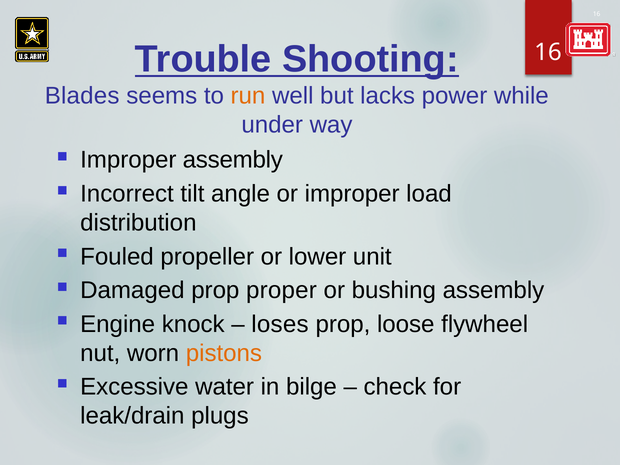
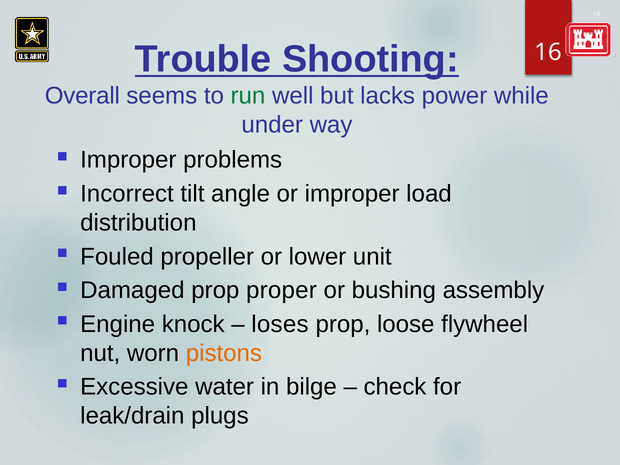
Blades: Blades -> Overall
run colour: orange -> green
Improper assembly: assembly -> problems
